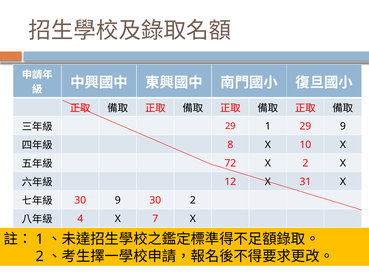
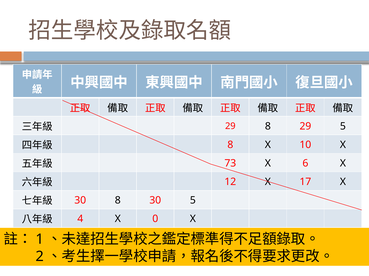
29 1: 1 -> 8
29 9: 9 -> 5
72: 72 -> 73
X 2: 2 -> 6
31: 31 -> 17
30 9: 9 -> 8
30 2: 2 -> 5
7: 7 -> 0
